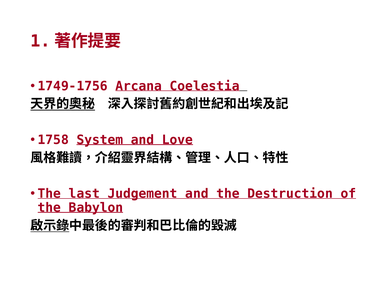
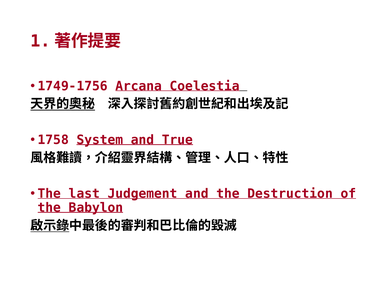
Love: Love -> True
